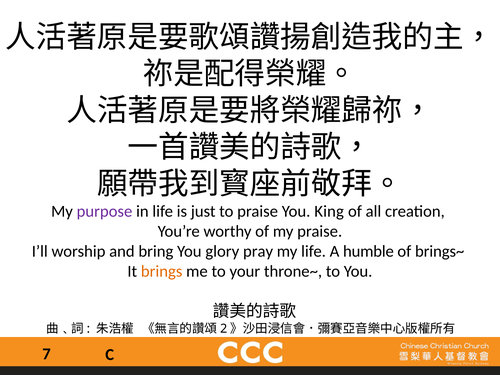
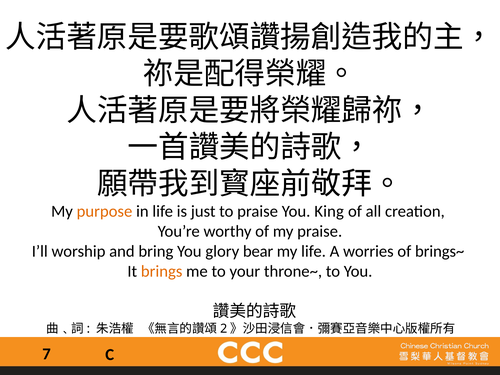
purpose colour: purple -> orange
pray: pray -> bear
humble: humble -> worries
